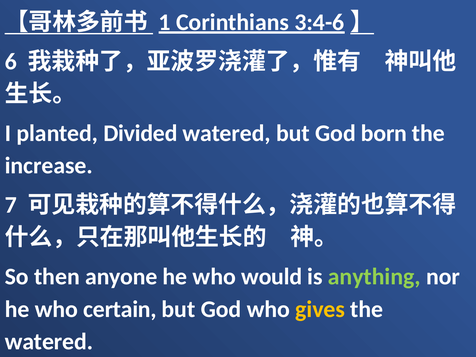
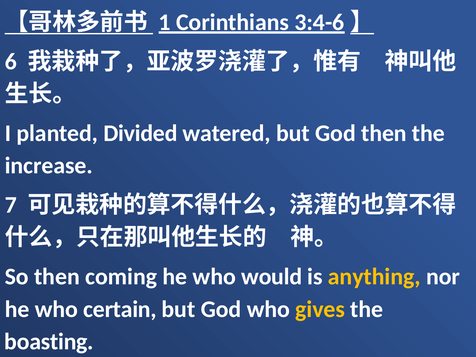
God born: born -> then
anyone: anyone -> coming
anything colour: light green -> yellow
watered at (49, 342): watered -> boasting
